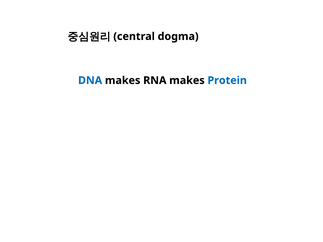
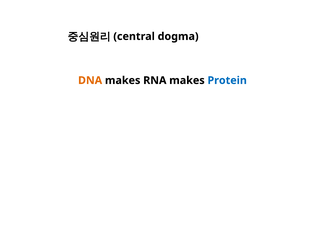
DNA colour: blue -> orange
